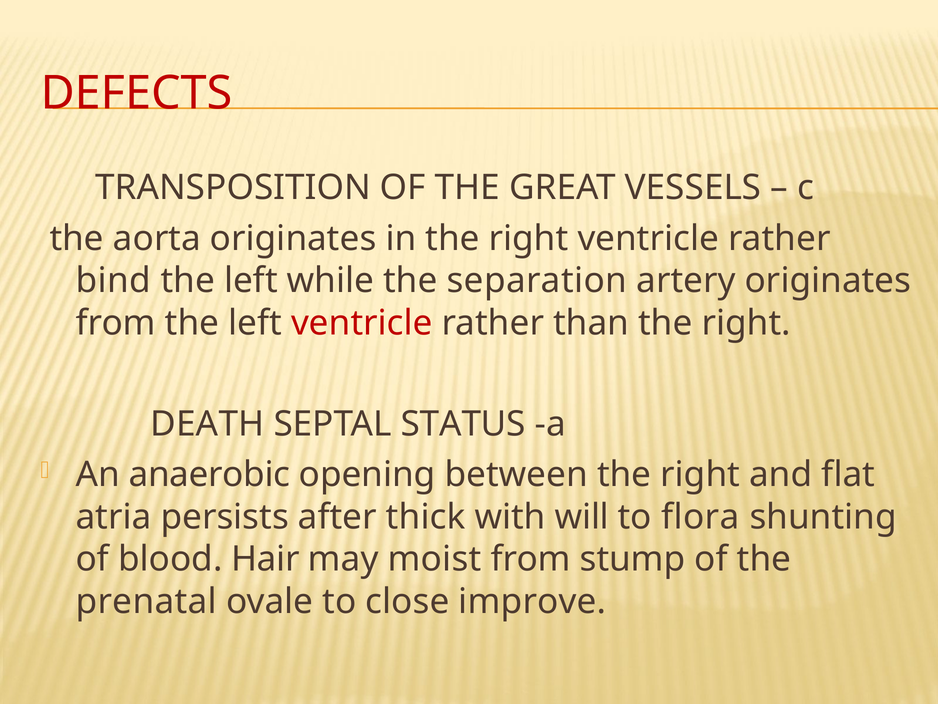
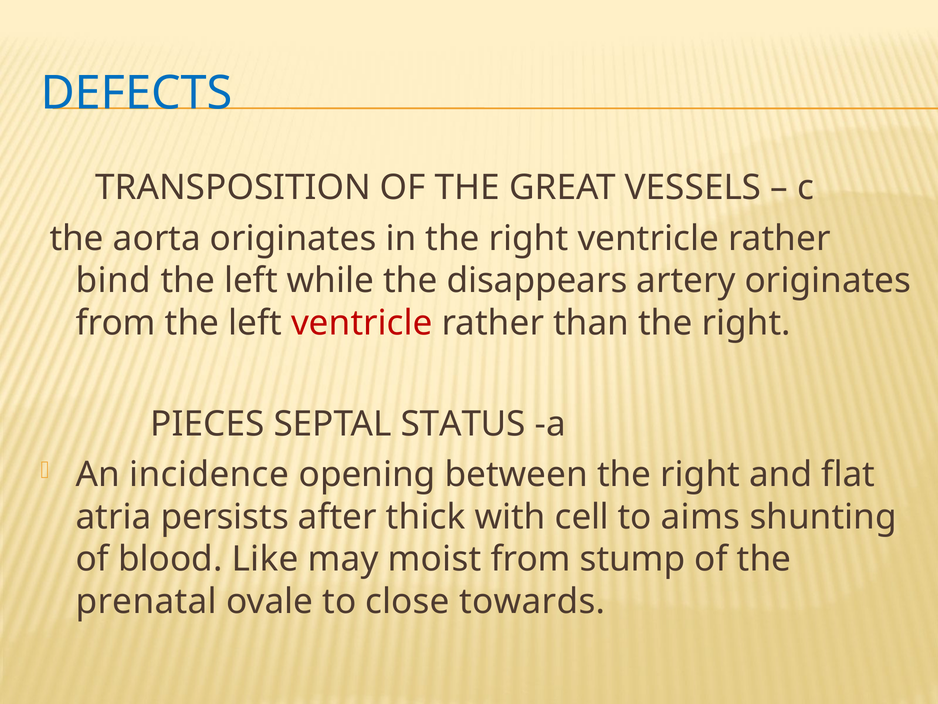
DEFECTS colour: red -> blue
separation: separation -> disappears
DEATH: DEATH -> PIECES
anaerobic: anaerobic -> incidence
will: will -> cell
flora: flora -> aims
Hair: Hair -> Like
improve: improve -> towards
